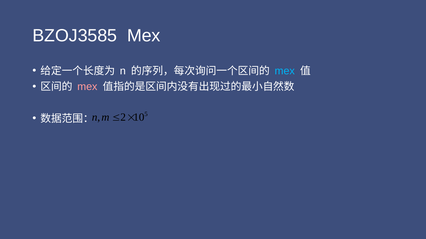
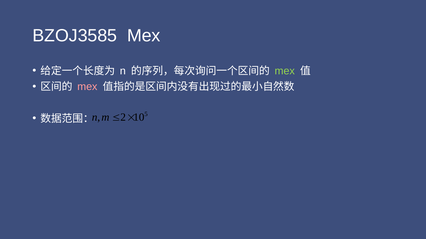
mex at (285, 71) colour: light blue -> light green
